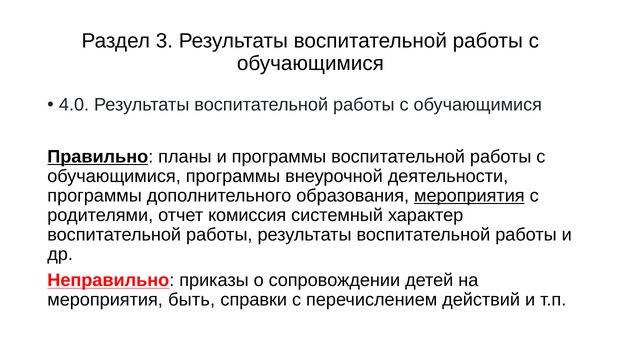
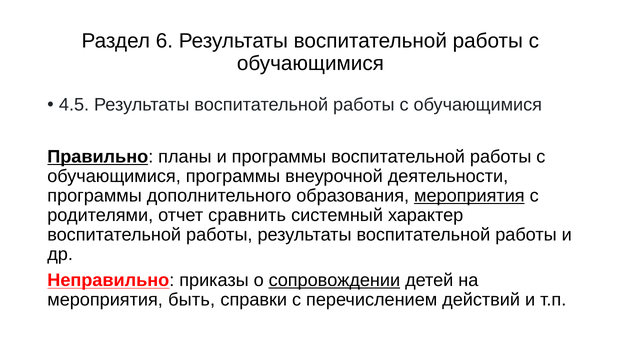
3: 3 -> 6
4.0: 4.0 -> 4.5
комиссия: комиссия -> сравнить
сопровождении underline: none -> present
